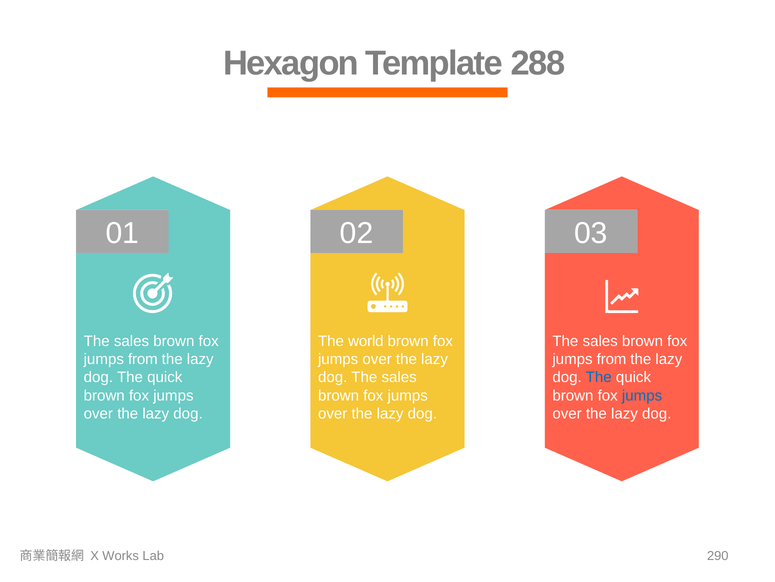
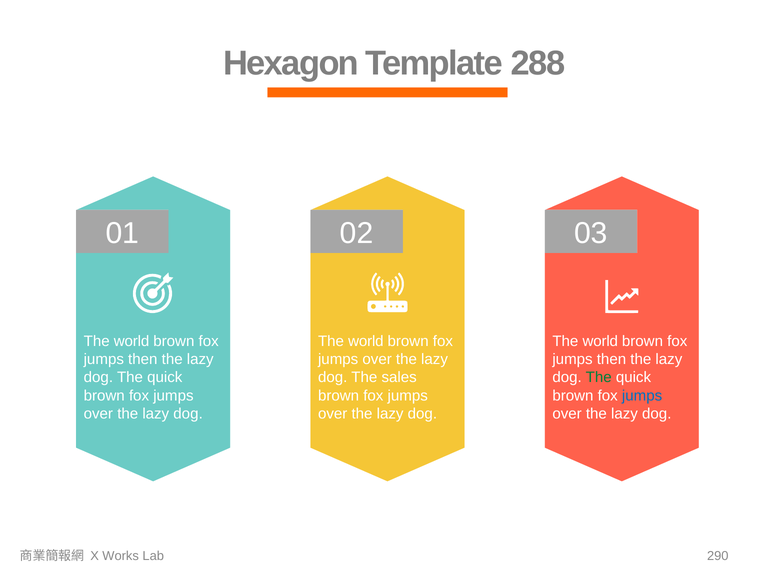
sales at (131, 341): sales -> world
sales at (600, 341): sales -> world
from at (143, 359): from -> then
from at (612, 359): from -> then
The at (599, 377) colour: blue -> green
